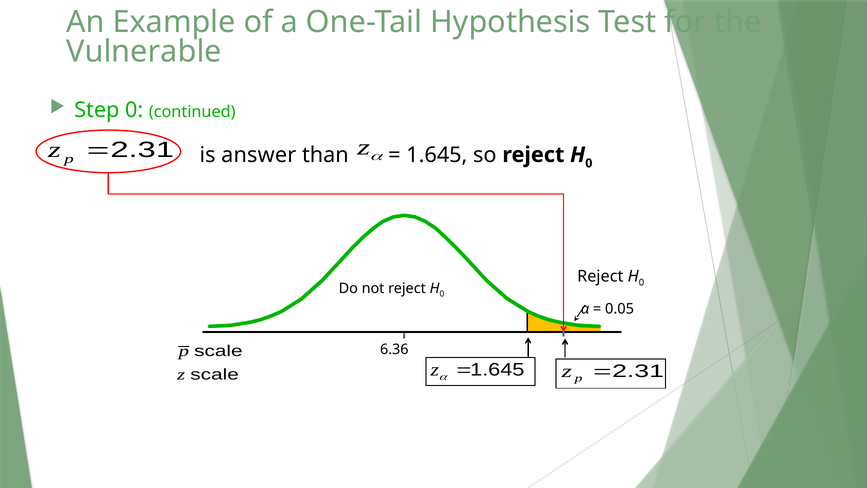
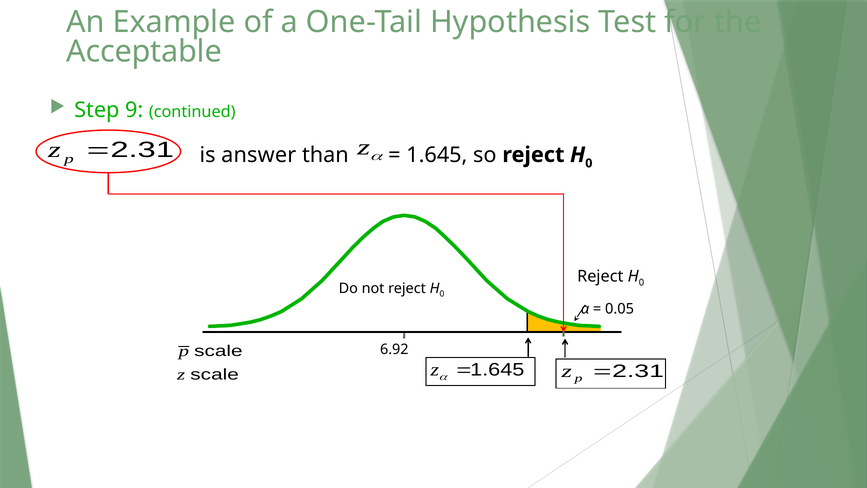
Vulnerable: Vulnerable -> Acceptable
Step 0: 0 -> 9
6.36: 6.36 -> 6.92
